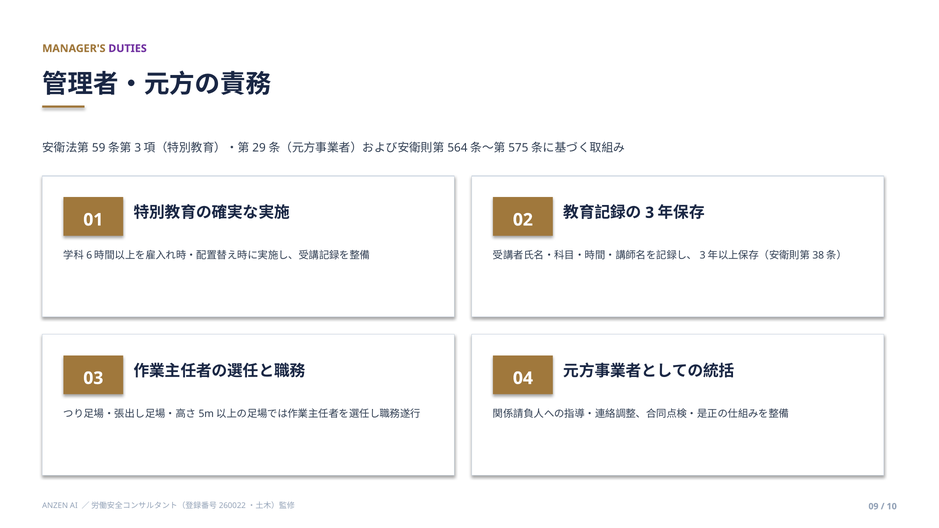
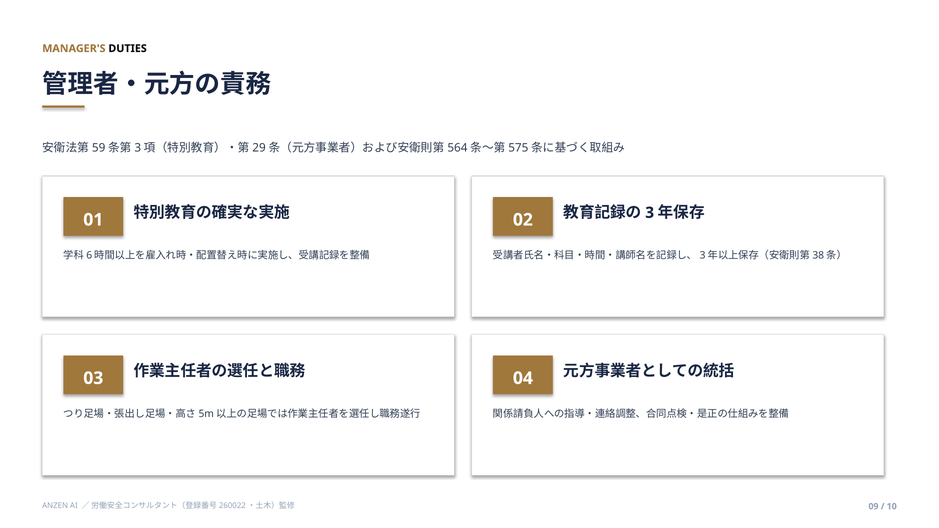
DUTIES colour: purple -> black
